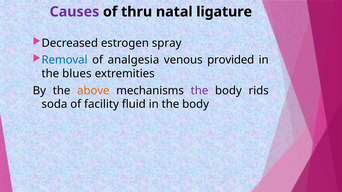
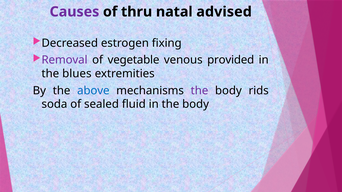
ligature: ligature -> advised
spray: spray -> fixing
Removal colour: blue -> purple
analgesia: analgesia -> vegetable
above colour: orange -> blue
facility: facility -> sealed
